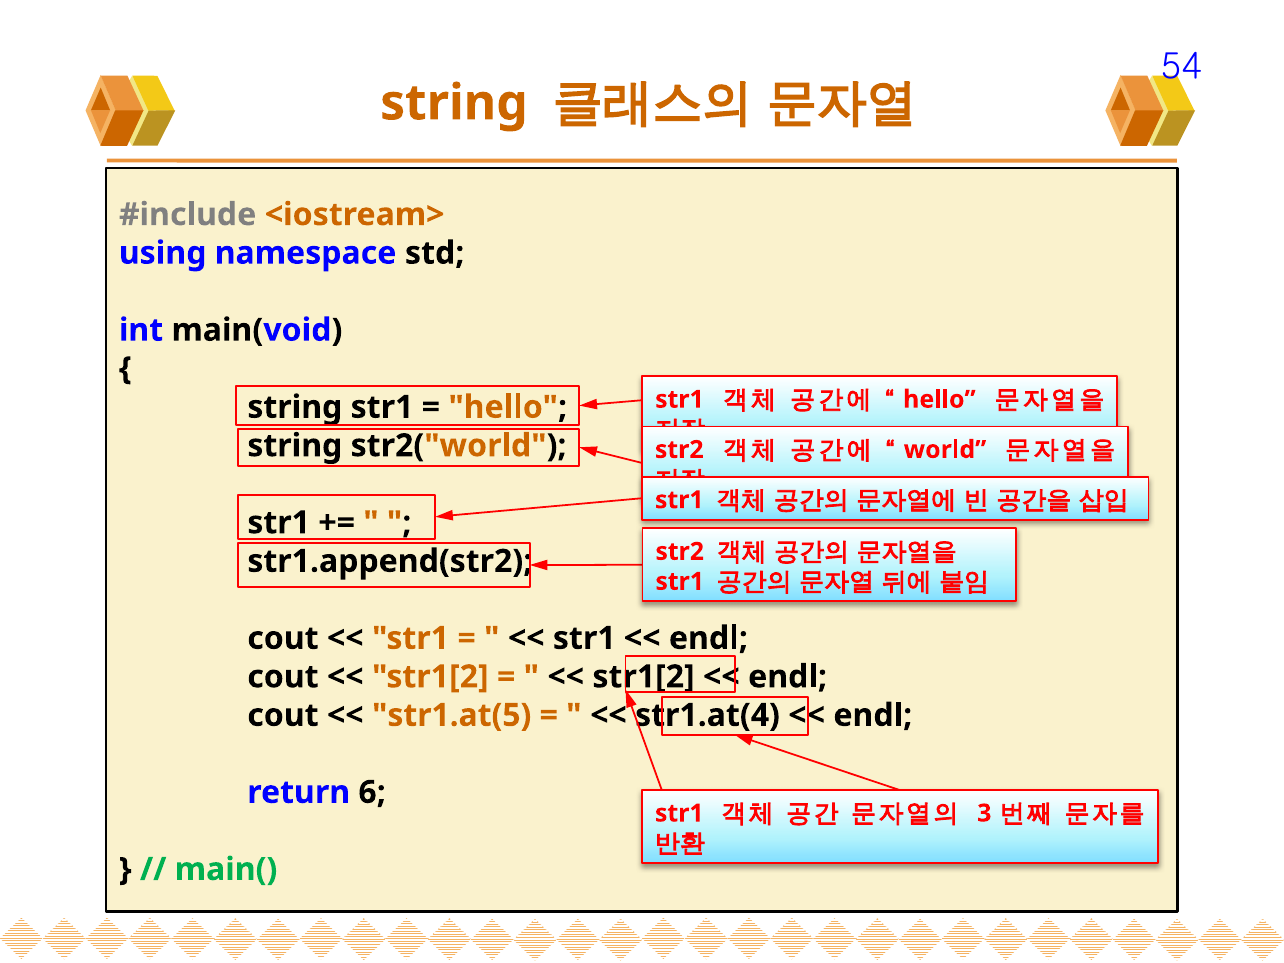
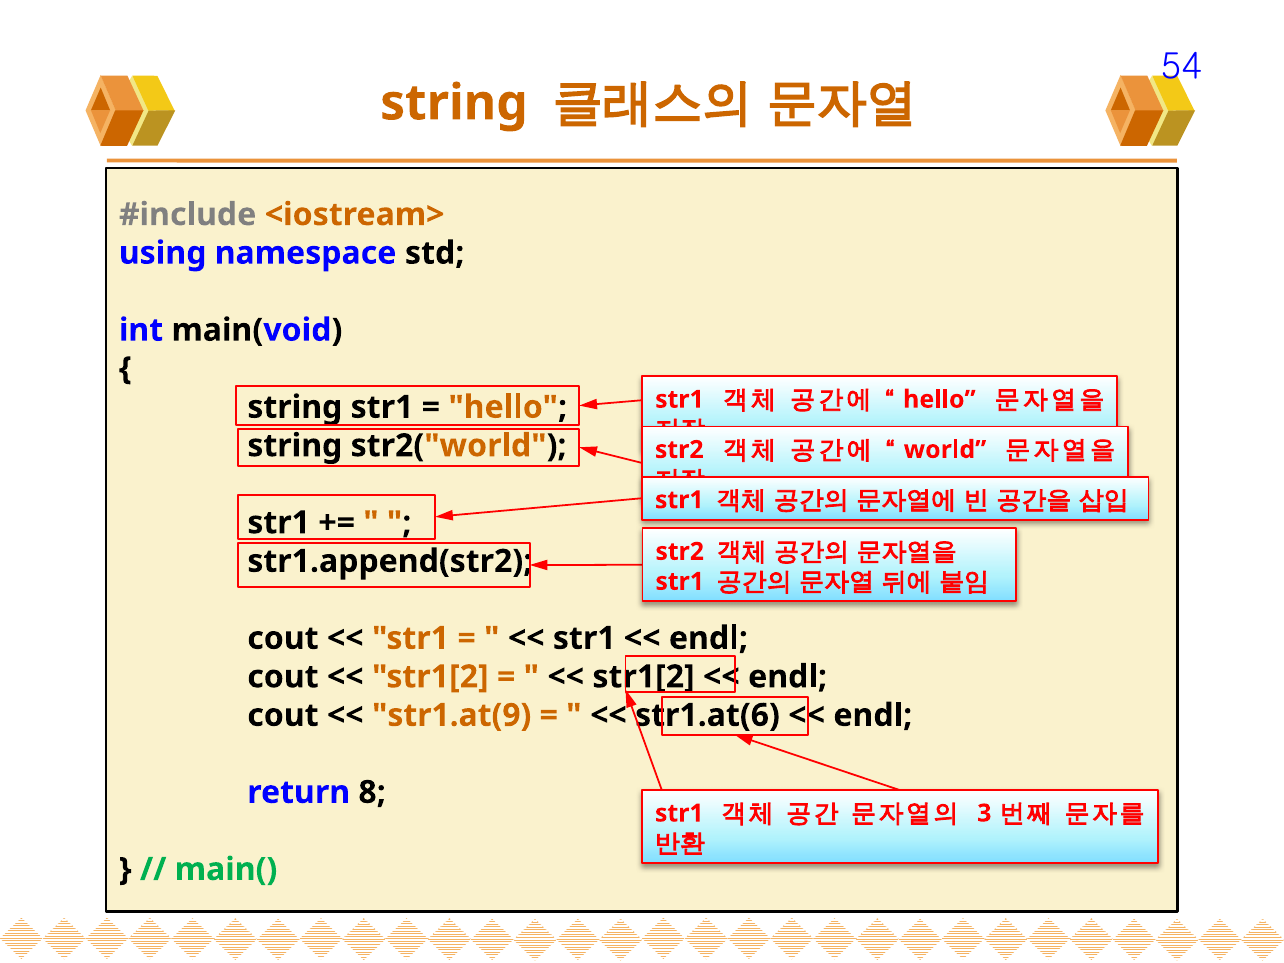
str1.at(5: str1.at(5 -> str1.at(9
str1.at(4: str1.at(4 -> str1.at(6
6: 6 -> 8
